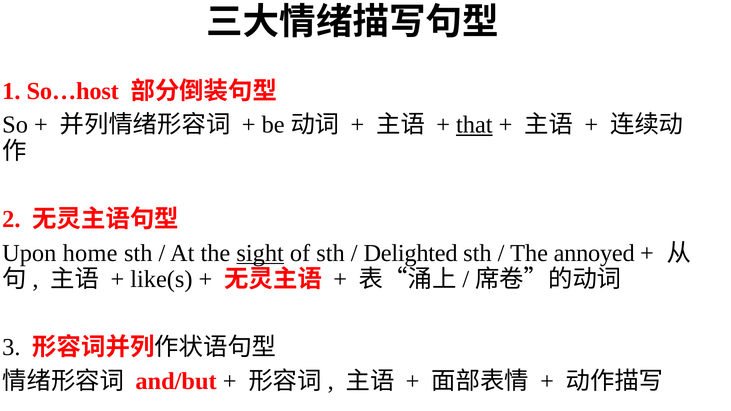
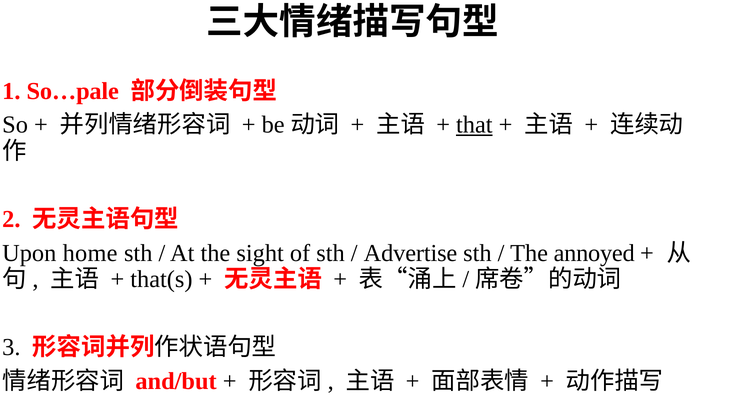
So…host: So…host -> So…pale
sight underline: present -> none
Delighted: Delighted -> Advertise
like(s: like(s -> that(s
